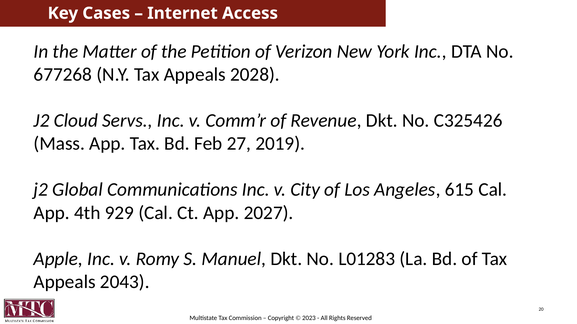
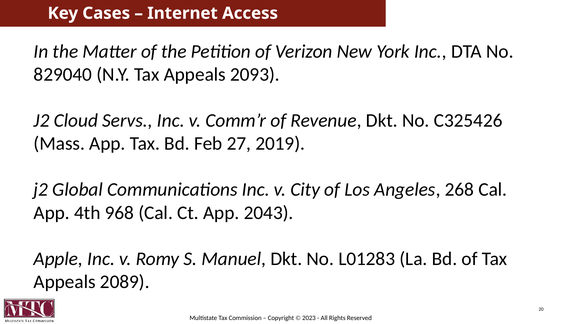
677268: 677268 -> 829040
2028: 2028 -> 2093
615: 615 -> 268
929: 929 -> 968
2027: 2027 -> 2043
2043: 2043 -> 2089
